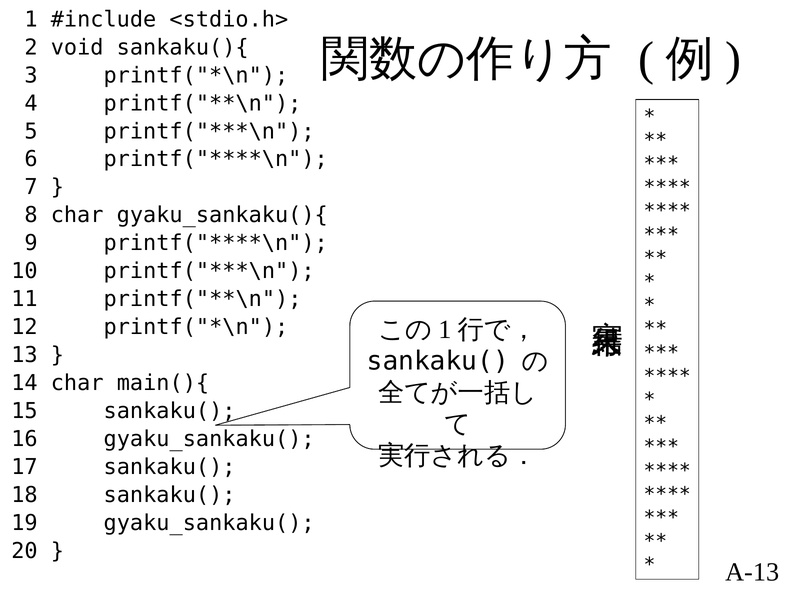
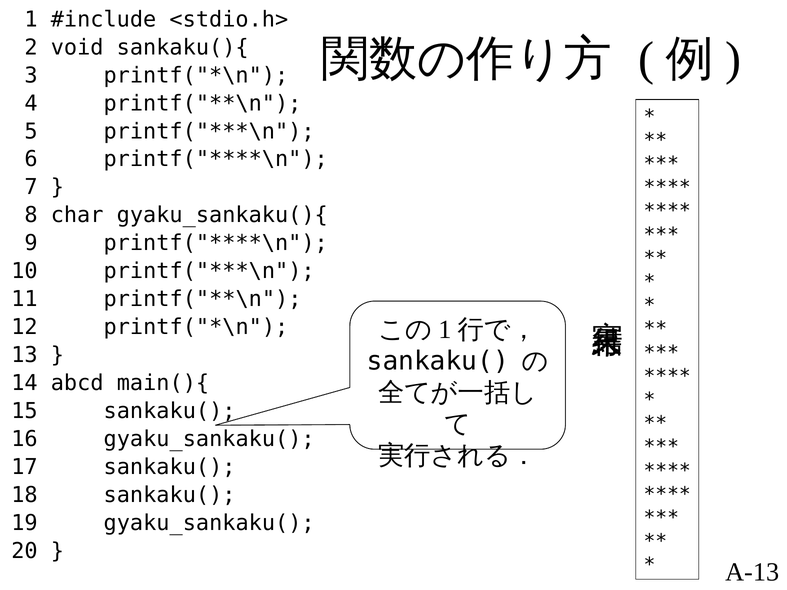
14 char: char -> abcd
